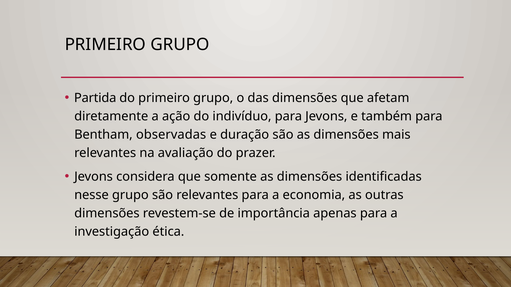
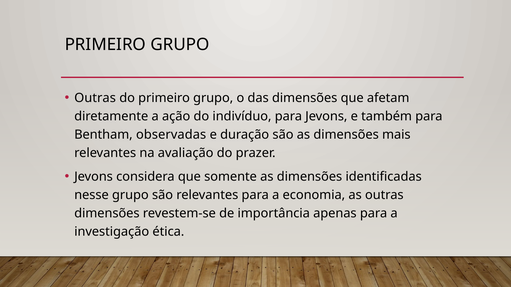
Partida at (95, 98): Partida -> Outras
